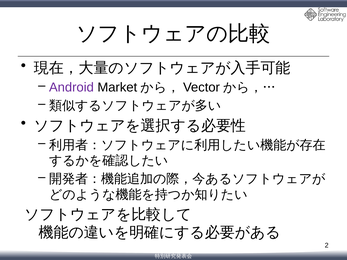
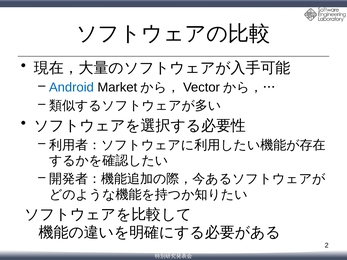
Android colour: purple -> blue
